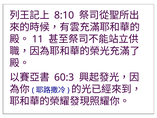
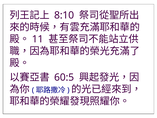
60:3: 60:3 -> 60:5
